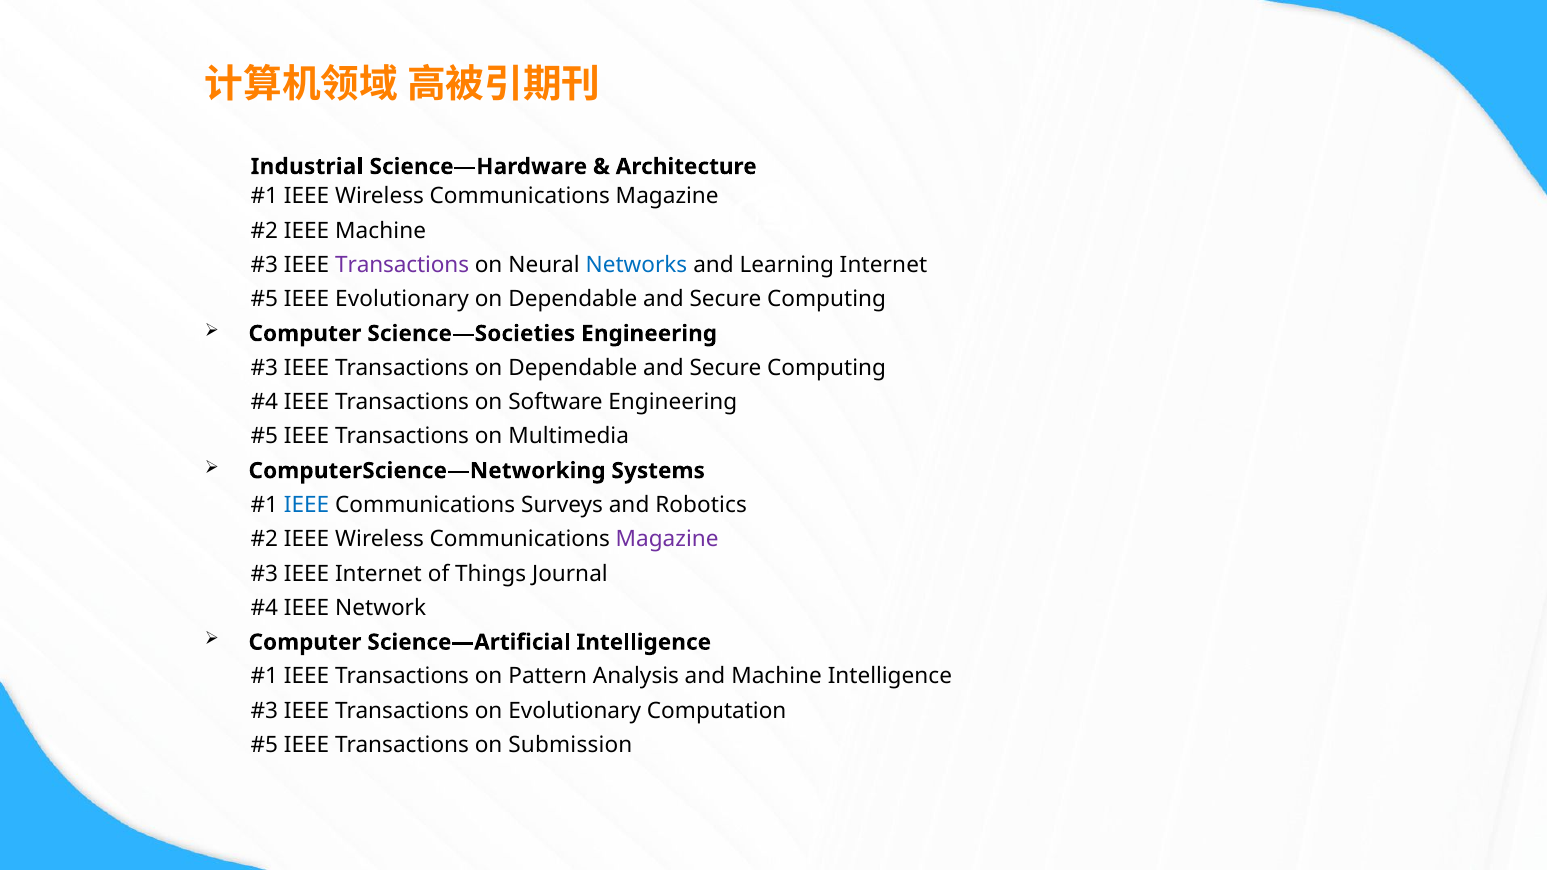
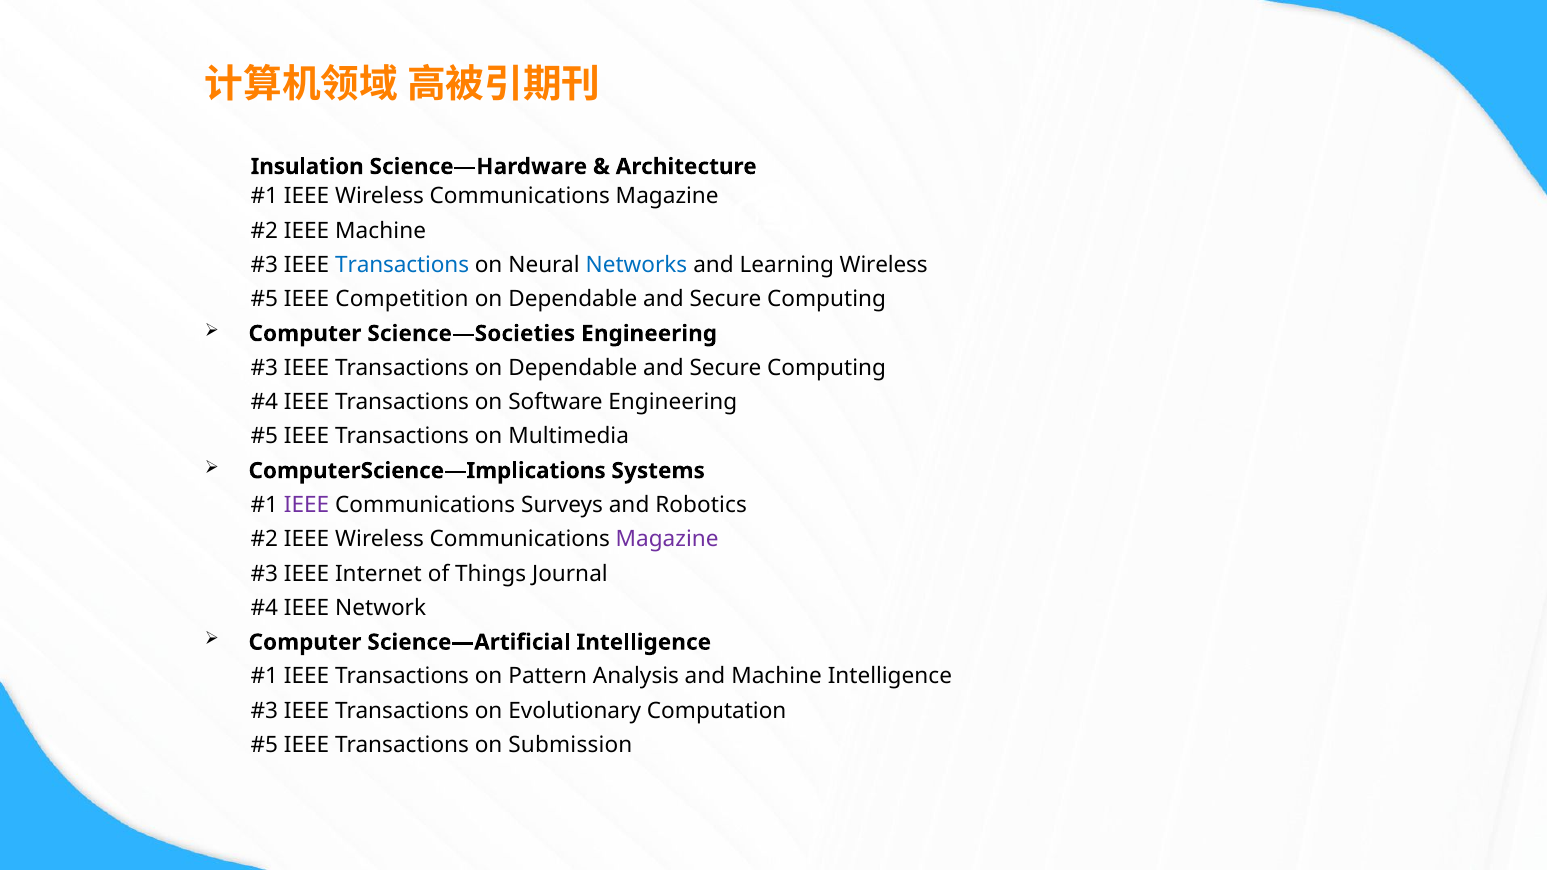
Industrial: Industrial -> Insulation
Transactions at (402, 265) colour: purple -> blue
Learning Internet: Internet -> Wireless
IEEE Evolutionary: Evolutionary -> Competition
ComputerScience—Networking: ComputerScience—Networking -> ComputerScience—Implications
IEEE at (307, 505) colour: blue -> purple
